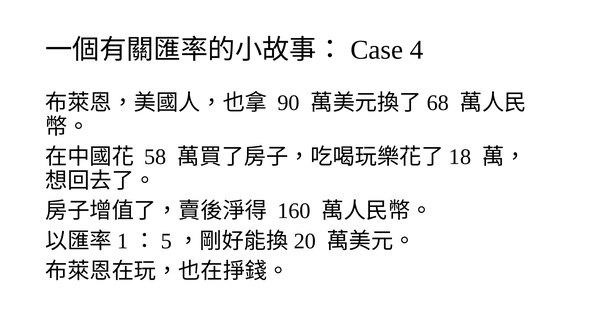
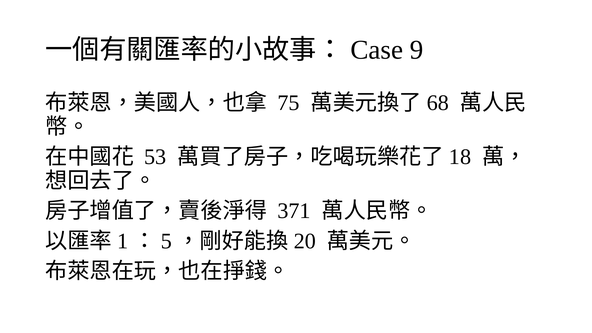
4: 4 -> 9
90: 90 -> 75
58: 58 -> 53
160: 160 -> 371
